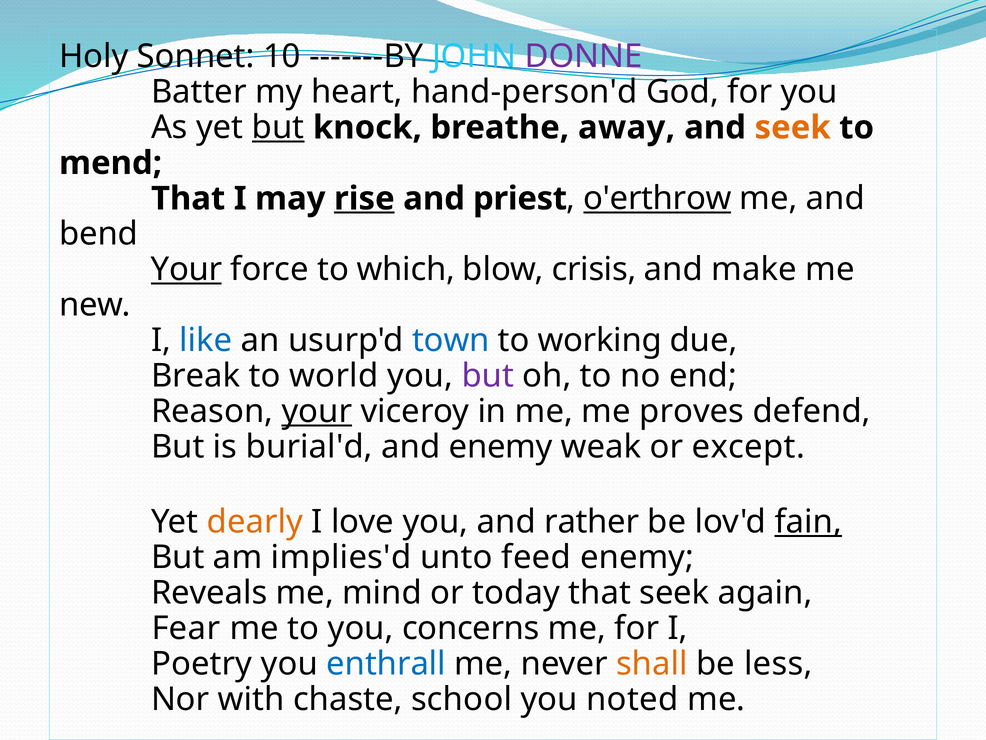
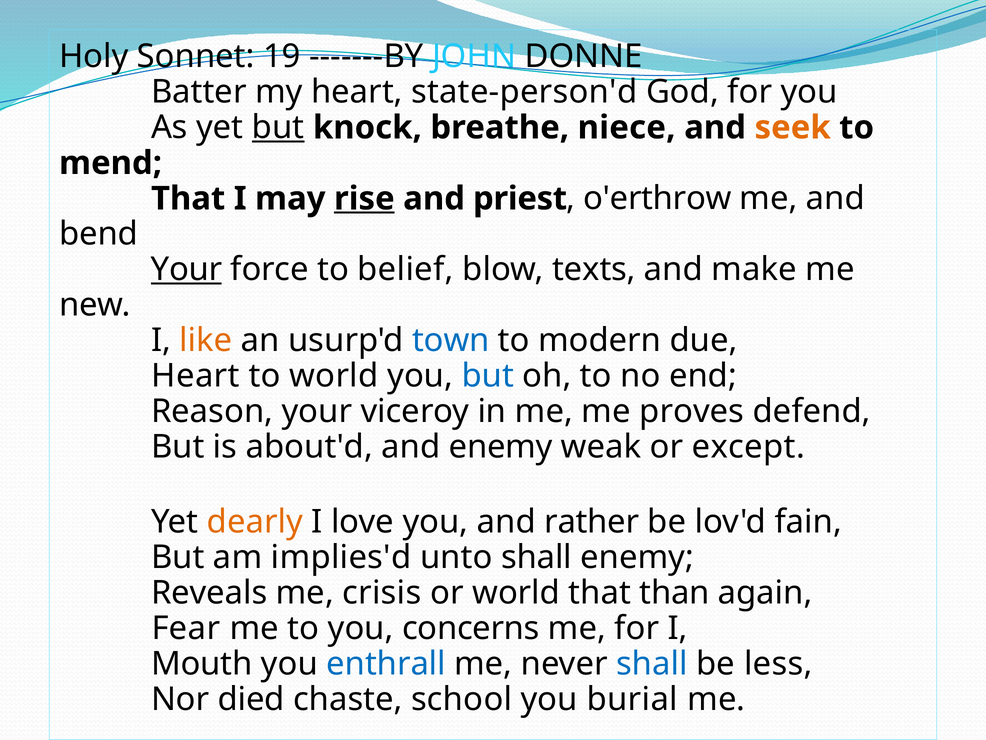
10: 10 -> 19
DONNE colour: purple -> black
hand-person'd: hand-person'd -> state-person'd
away: away -> niece
o'erthrow underline: present -> none
which: which -> belief
crisis: crisis -> texts
like colour: blue -> orange
working: working -> modern
Break at (196, 376): Break -> Heart
but at (488, 376) colour: purple -> blue
your at (317, 411) underline: present -> none
burial'd: burial'd -> about'd
fain underline: present -> none
unto feed: feed -> shall
mind: mind -> crisis
or today: today -> world
that seek: seek -> than
Poetry: Poetry -> Mouth
shall at (652, 664) colour: orange -> blue
with: with -> died
noted: noted -> burial
